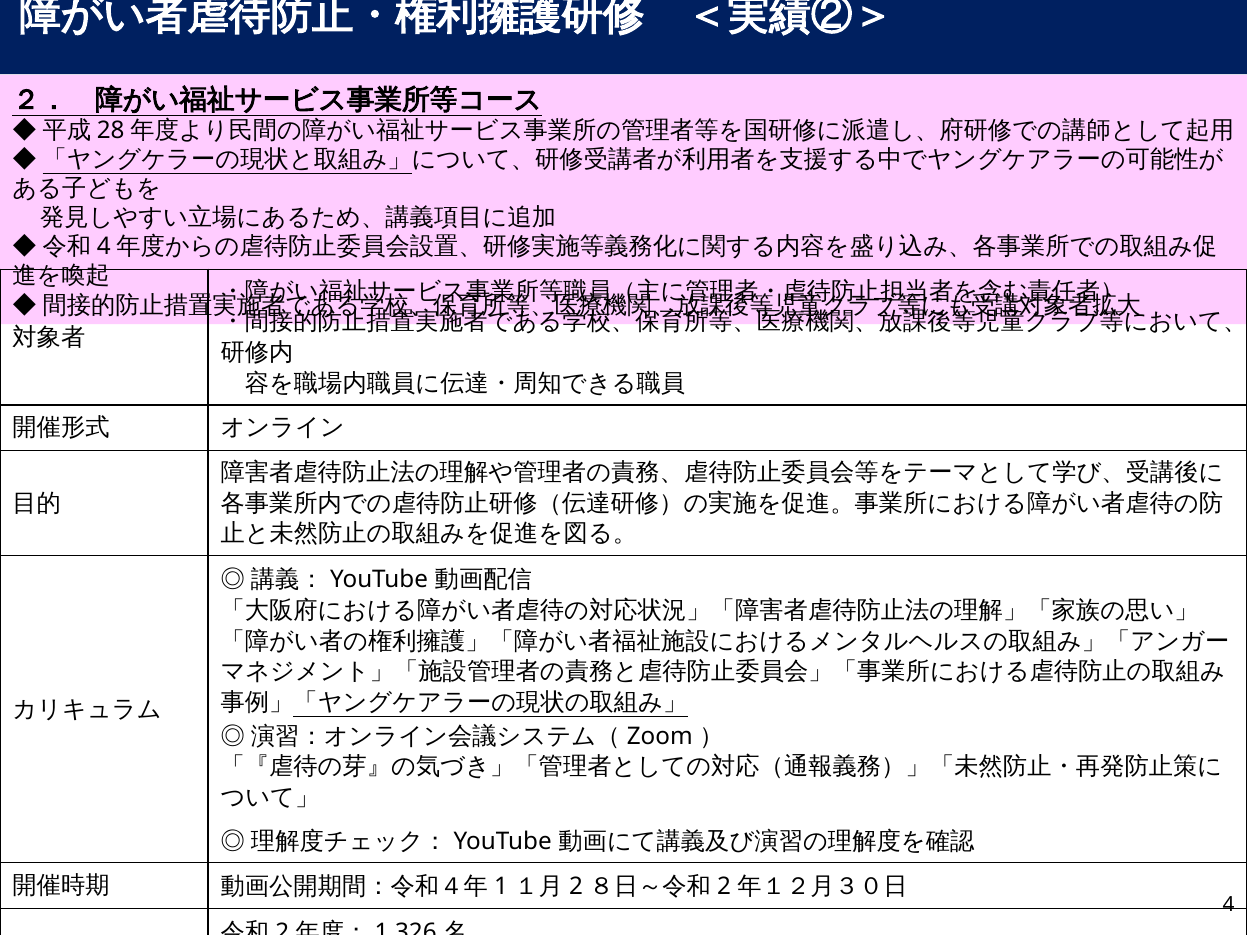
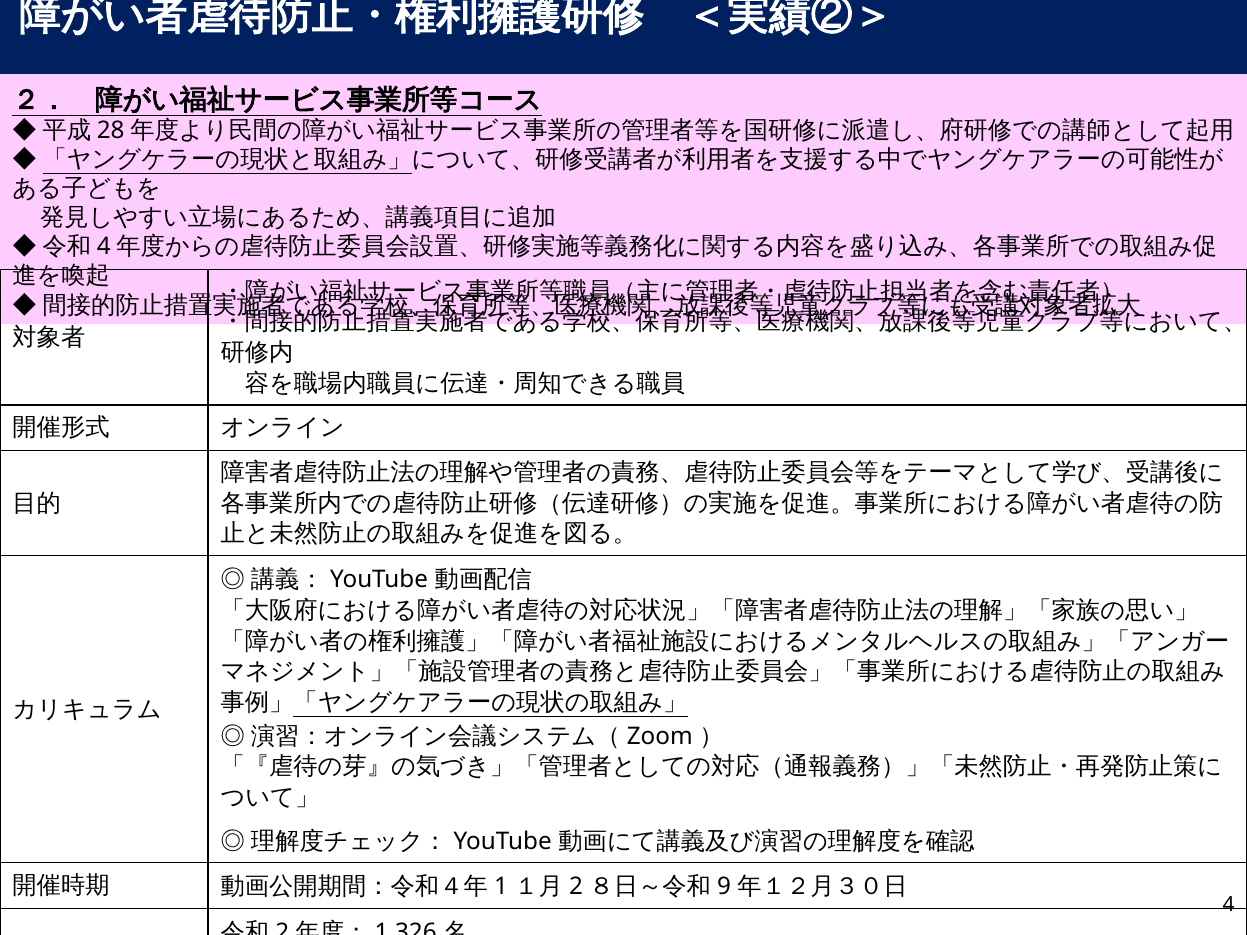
2 at (724, 887): 2 -> 9
